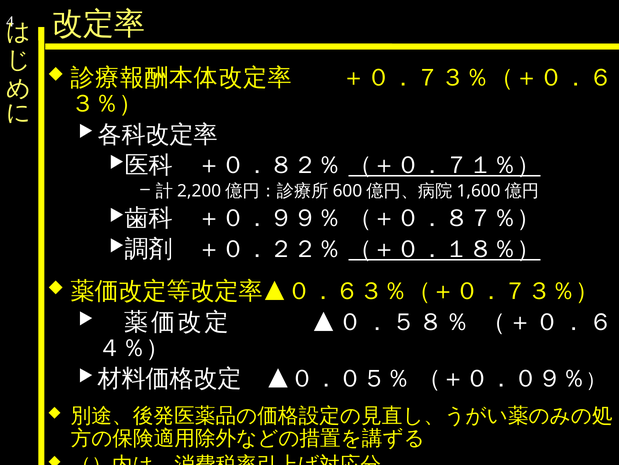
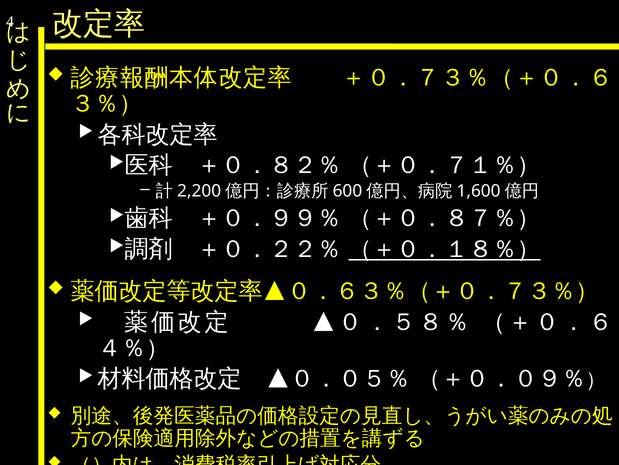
（＋０．７１％） underline: present -> none
